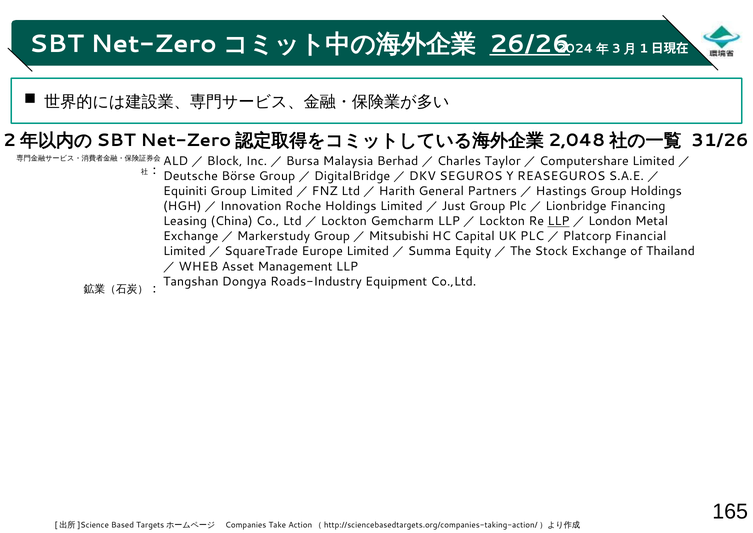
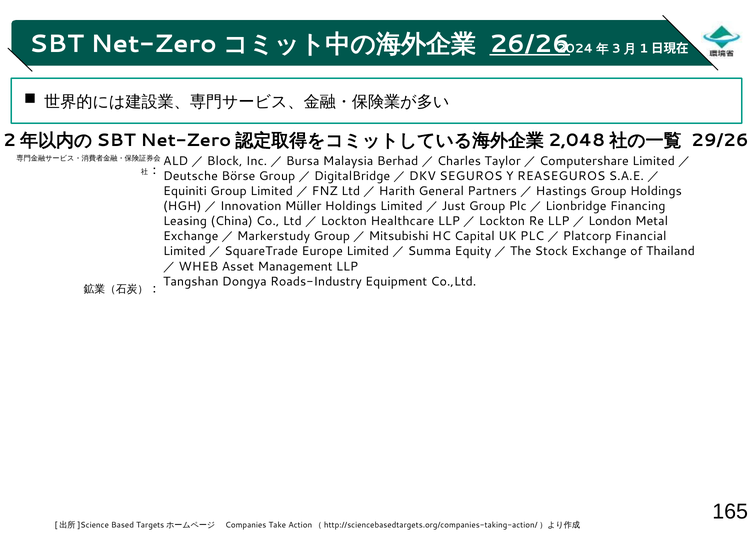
31/26: 31/26 -> 29/26
Roche: Roche -> Müller
Gemcharm: Gemcharm -> Healthcare
LLP at (559, 221) underline: present -> none
